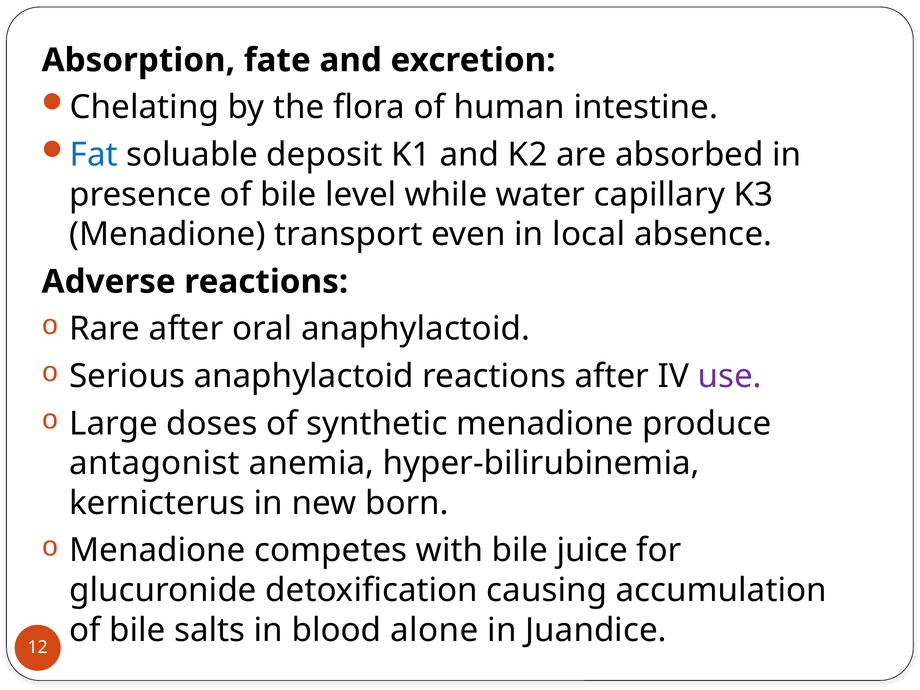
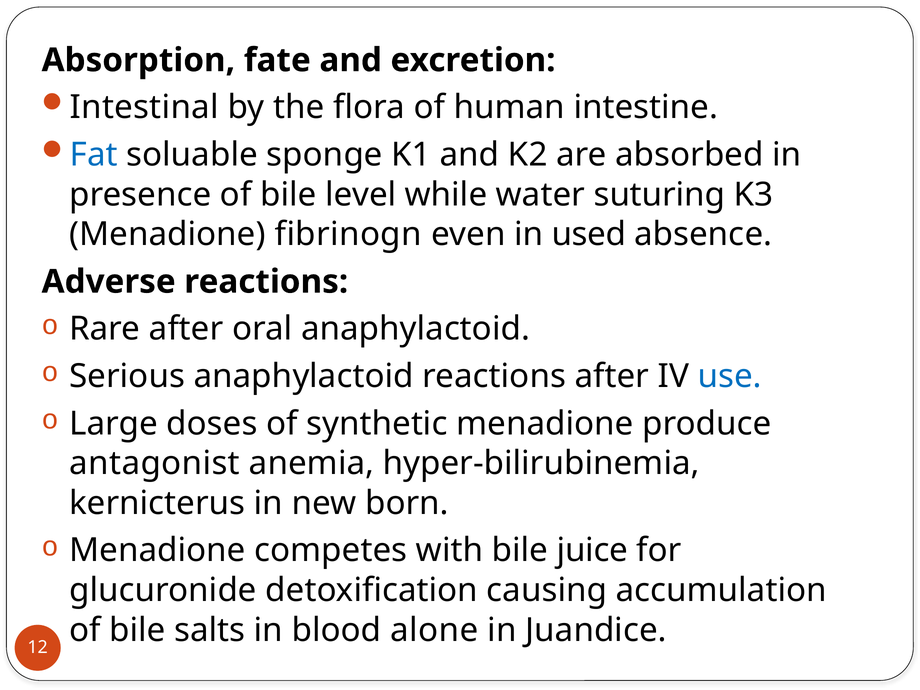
Chelating: Chelating -> Intestinal
deposit: deposit -> sponge
capillary: capillary -> suturing
transport: transport -> fibrinogn
local: local -> used
use colour: purple -> blue
